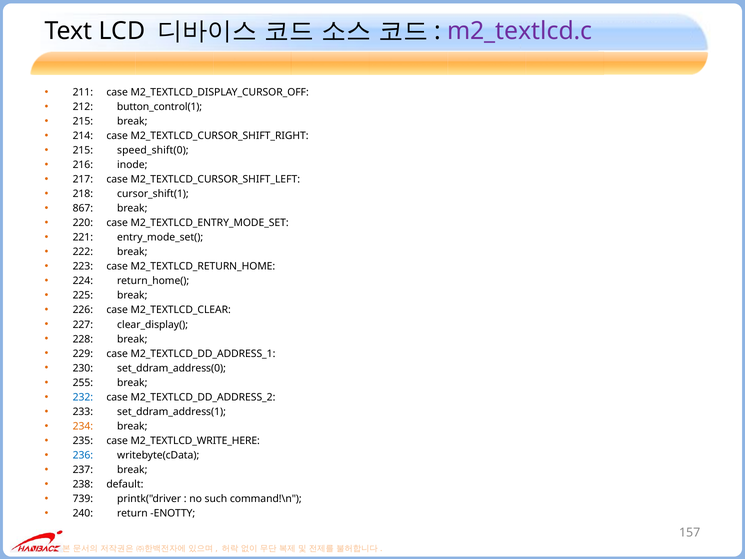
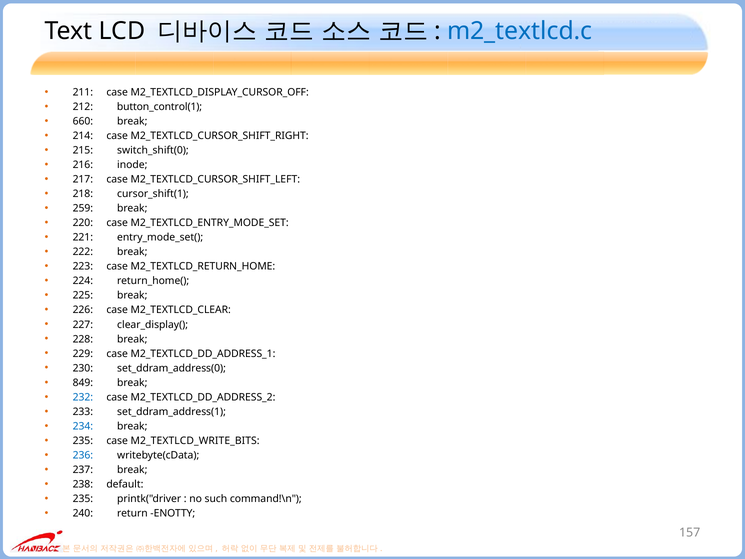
m2_textlcd.c colour: purple -> blue
215 at (83, 121): 215 -> 660
speed_shift(0: speed_shift(0 -> switch_shift(0
867: 867 -> 259
255: 255 -> 849
234 colour: orange -> blue
M2_TEXTLCD_WRITE_HERE: M2_TEXTLCD_WRITE_HERE -> M2_TEXTLCD_WRITE_BITS
739 at (83, 499): 739 -> 235
